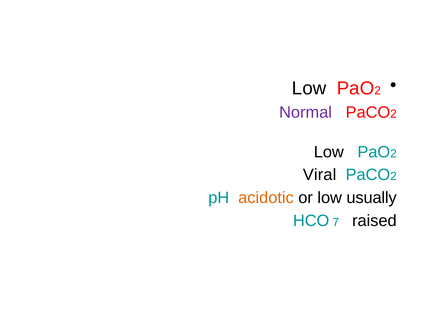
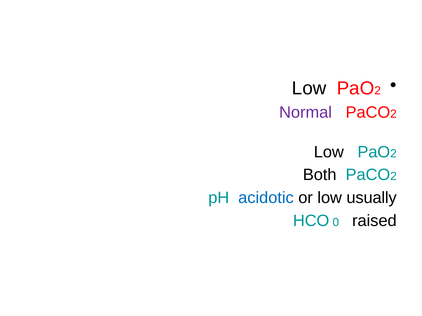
Viral: Viral -> Both
acidotic colour: orange -> blue
7: 7 -> 0
